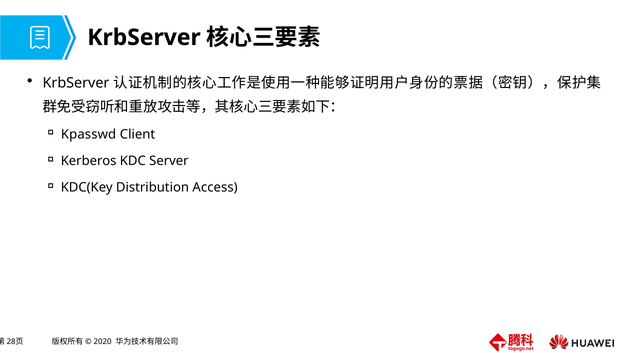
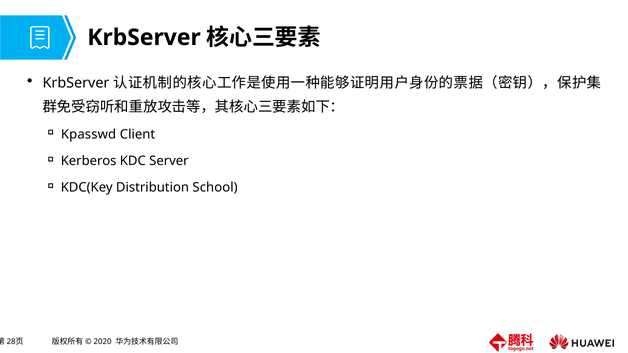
Access: Access -> School
